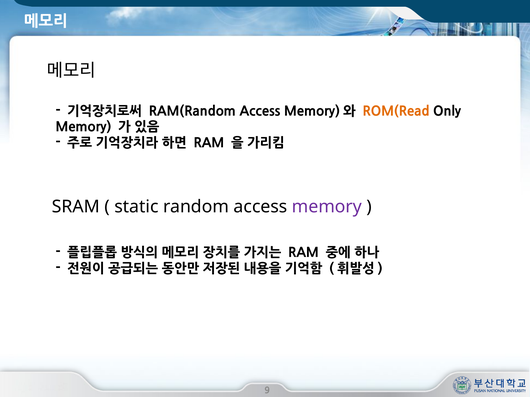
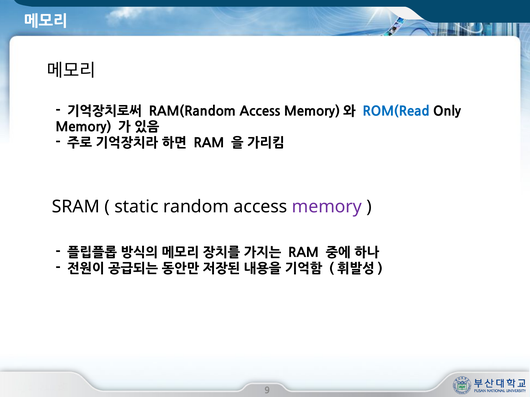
ROM(Read colour: orange -> blue
